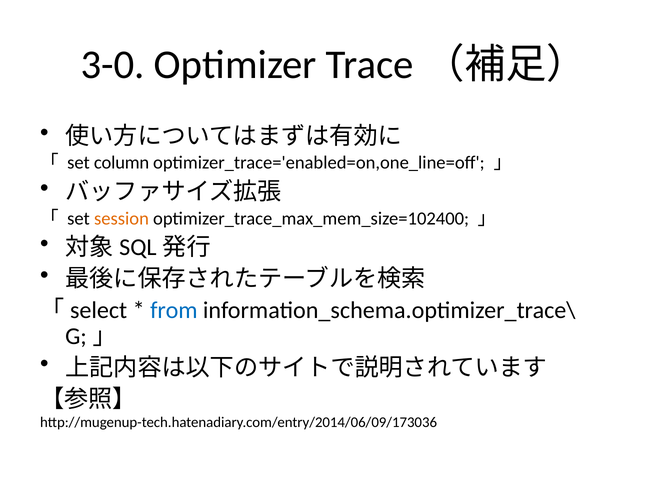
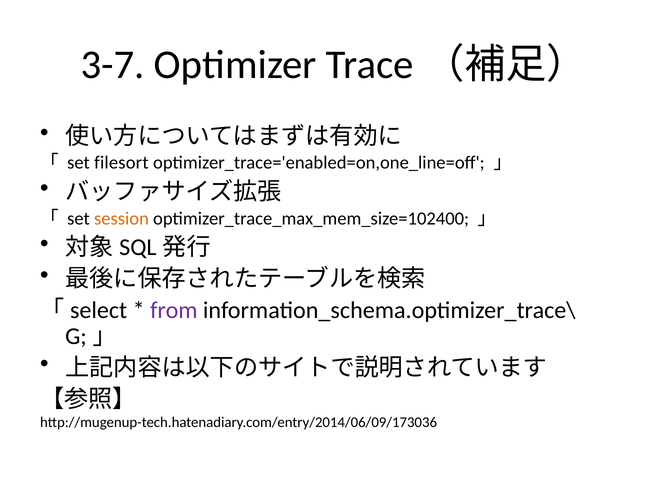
3-0: 3-0 -> 3-7
column: column -> filesort
from colour: blue -> purple
